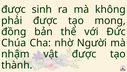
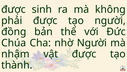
tạo mong: mong -> người
